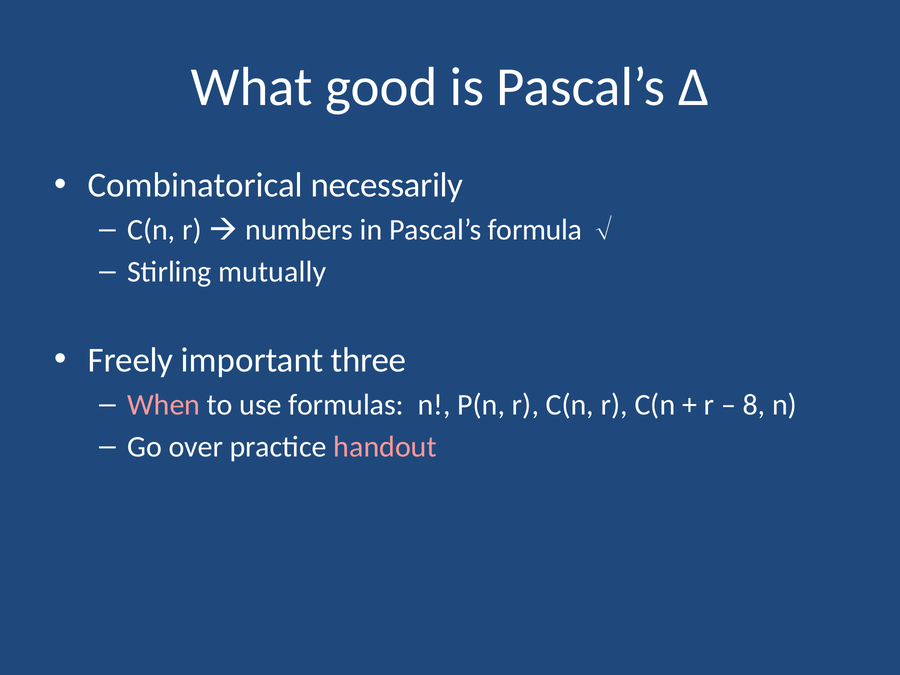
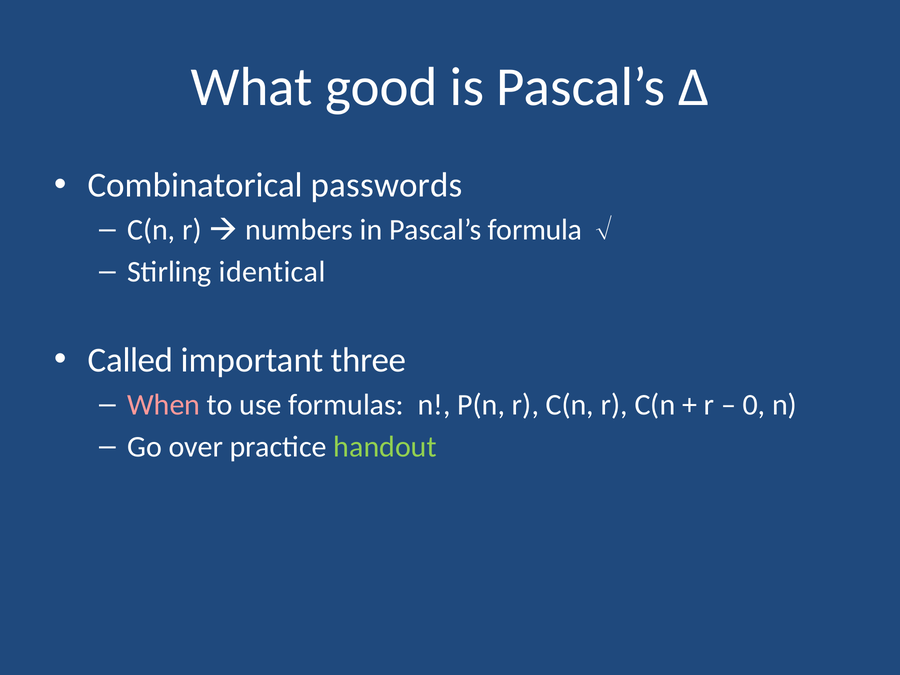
necessarily: necessarily -> passwords
mutually: mutually -> identical
Freely: Freely -> Called
8: 8 -> 0
handout colour: pink -> light green
